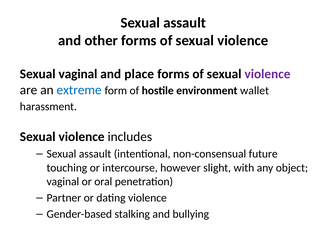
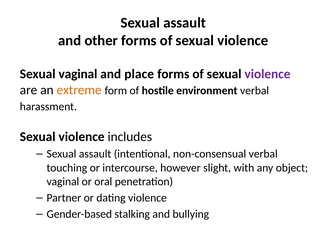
extreme colour: blue -> orange
environment wallet: wallet -> verbal
non-consensual future: future -> verbal
